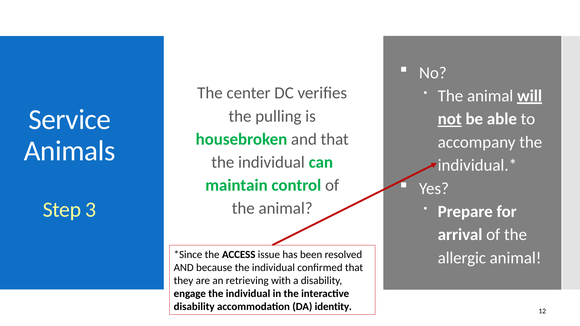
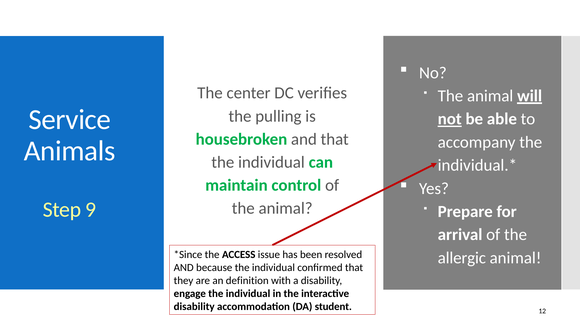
3: 3 -> 9
retrieving: retrieving -> definition
identity: identity -> student
